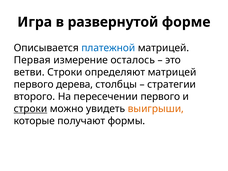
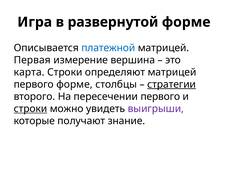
осталось: осталось -> вершина
ветви: ветви -> карта
первого дерева: дерева -> форме
стратегии underline: none -> present
выигрыши colour: orange -> purple
формы: формы -> знание
